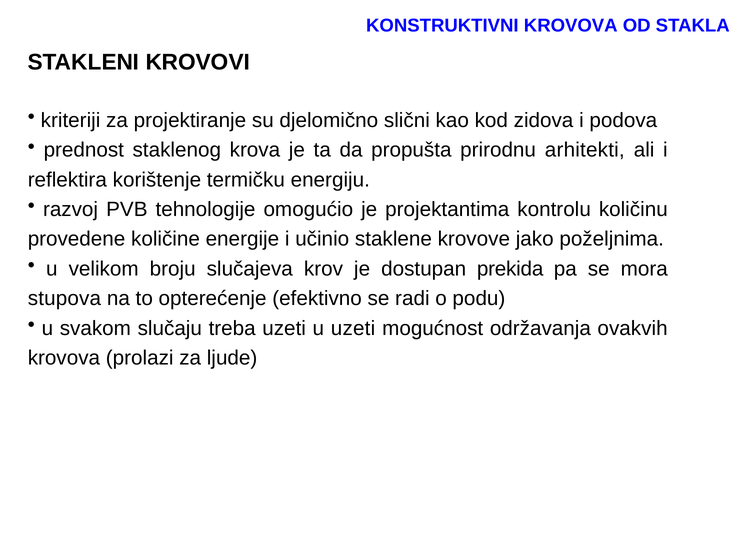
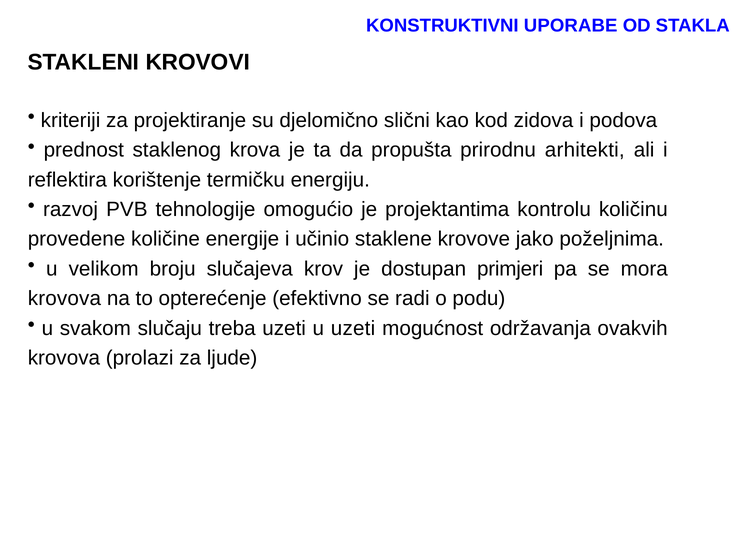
KONSTRUKTIVNI KROVOVA: KROVOVA -> UPORABE
prekida: prekida -> primjeri
stupova at (64, 299): stupova -> krovova
